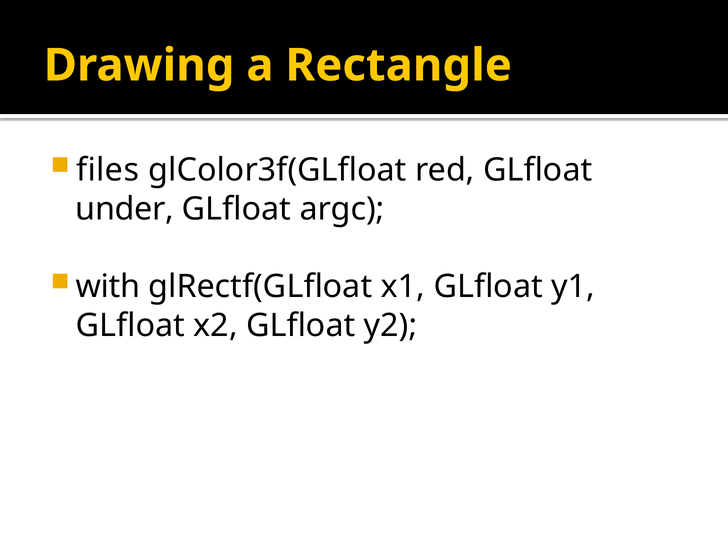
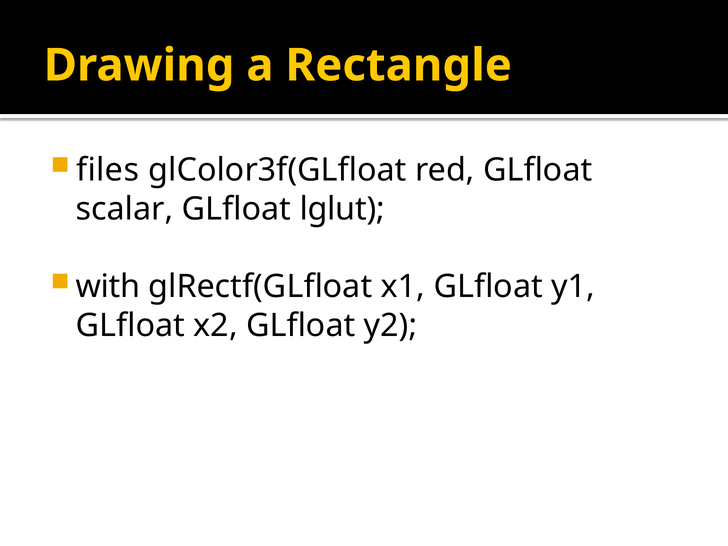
under: under -> scalar
argc: argc -> lglut
